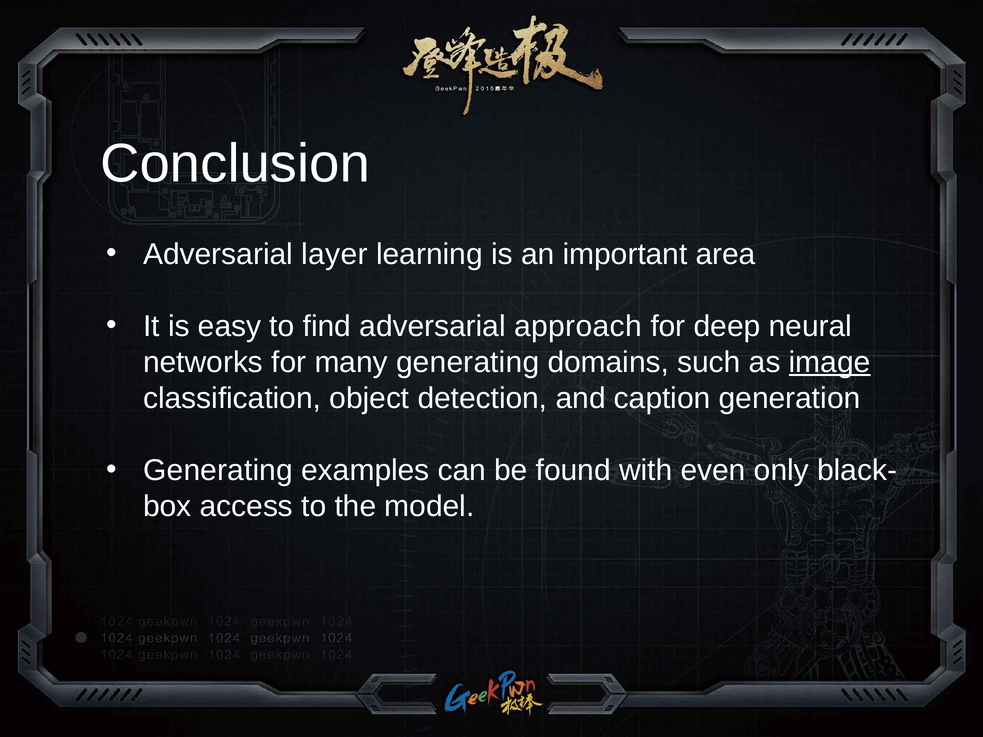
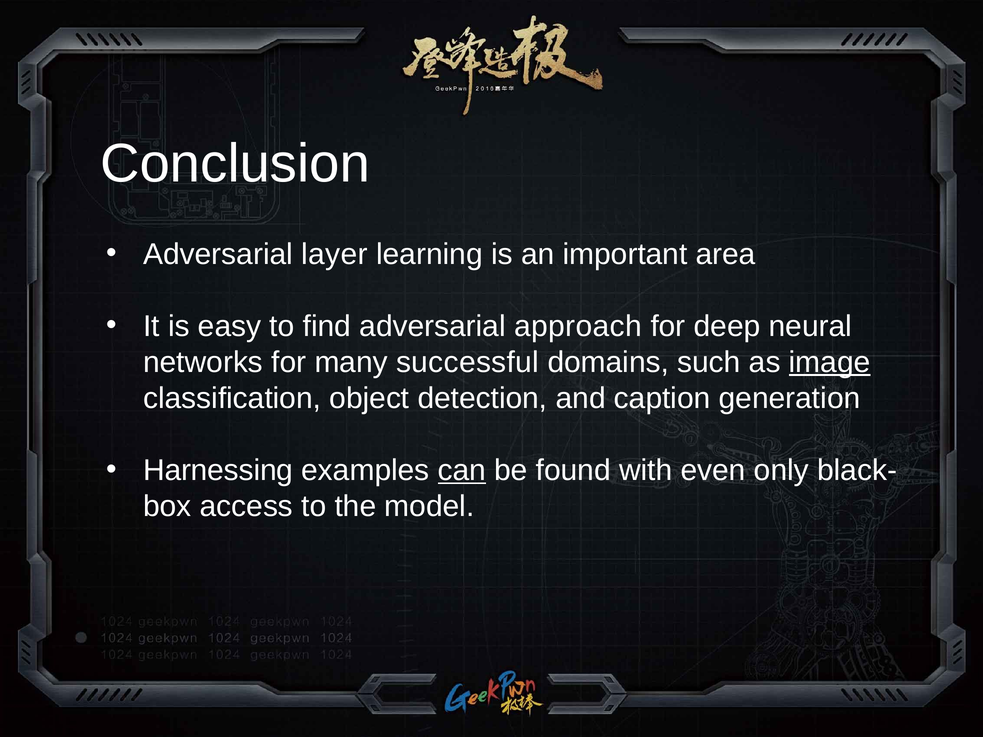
many generating: generating -> successful
Generating at (218, 470): Generating -> Harnessing
can underline: none -> present
